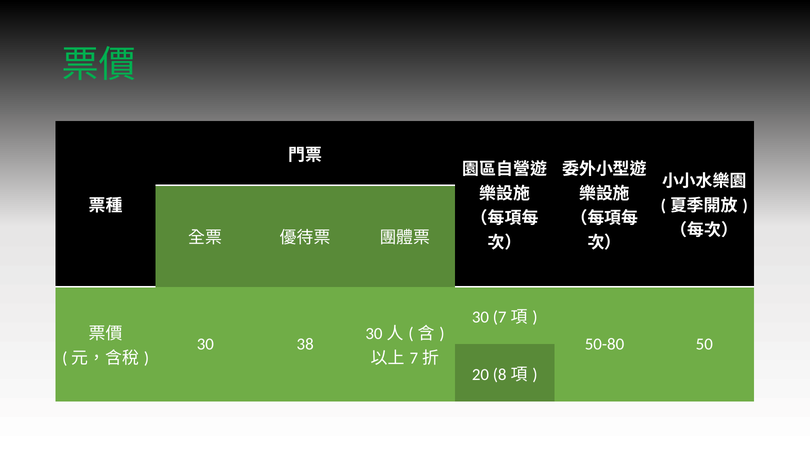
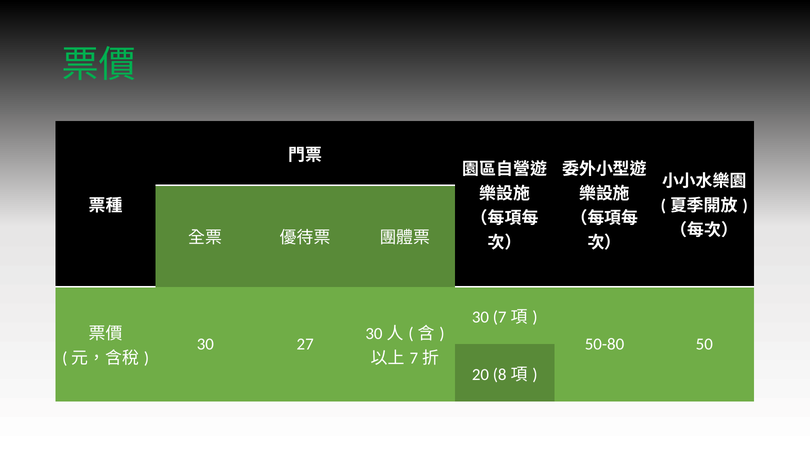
38: 38 -> 27
